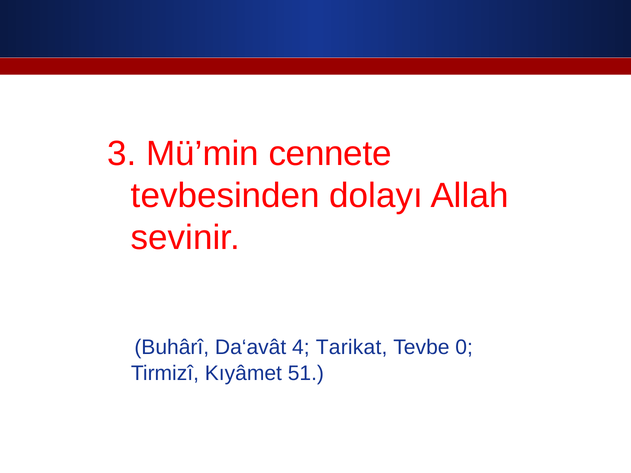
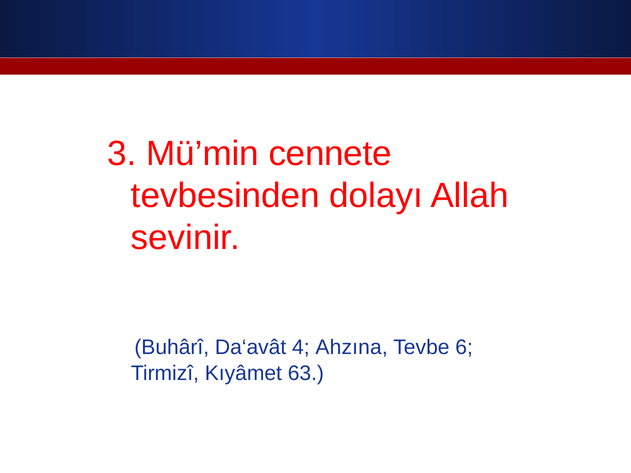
Tarikat: Tarikat -> Ahzına
0: 0 -> 6
51: 51 -> 63
